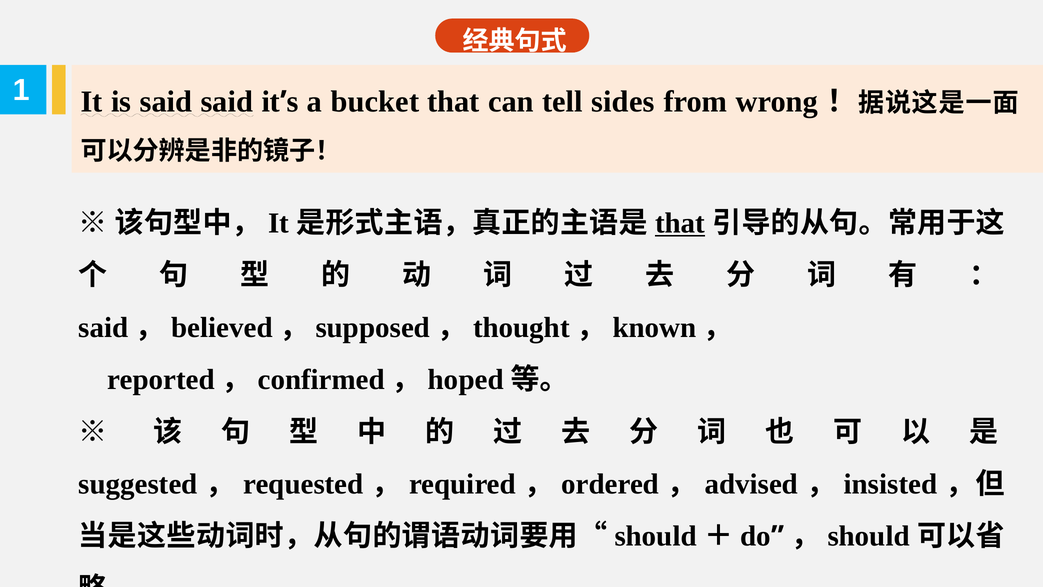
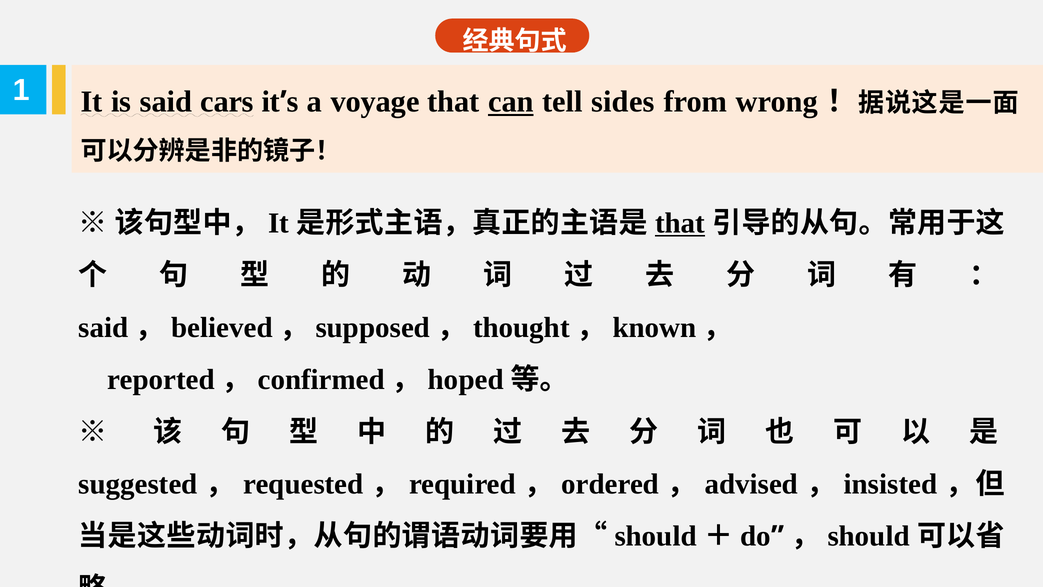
said said: said -> cars
bucket: bucket -> voyage
can underline: none -> present
